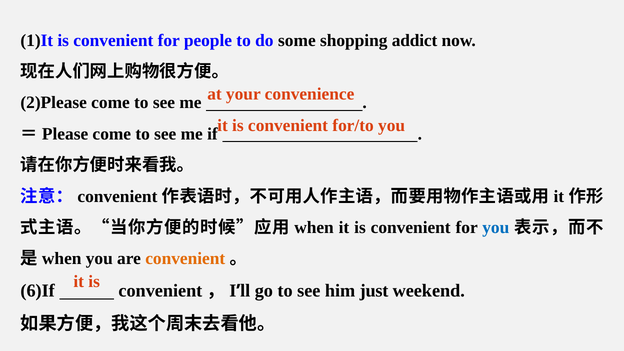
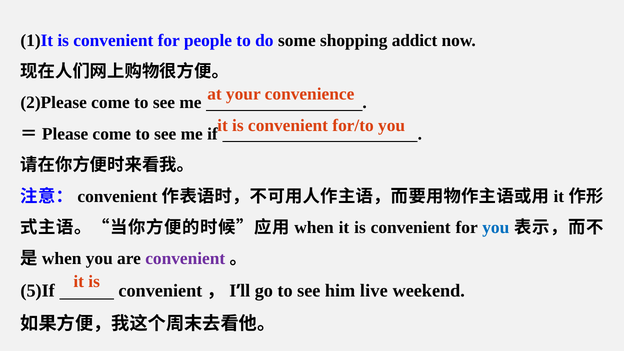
convenient at (185, 259) colour: orange -> purple
6)If: 6)If -> 5)If
just: just -> live
